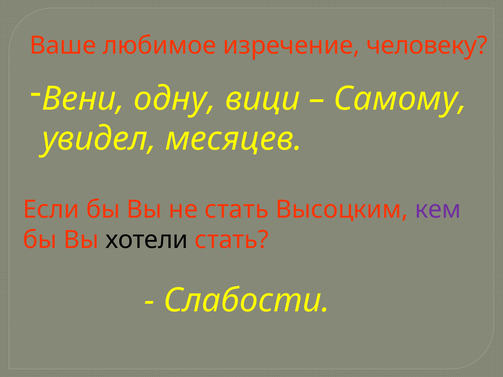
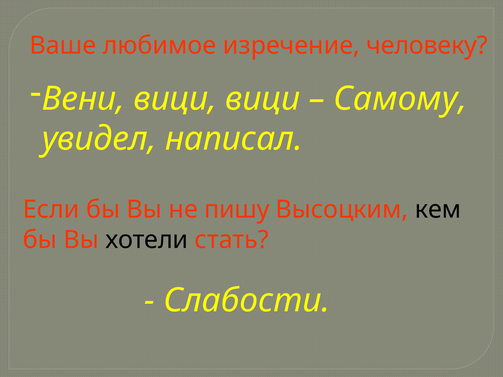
Вени одну: одну -> вици
месяцев: месяцев -> написал
не стать: стать -> пишу
кем colour: purple -> black
